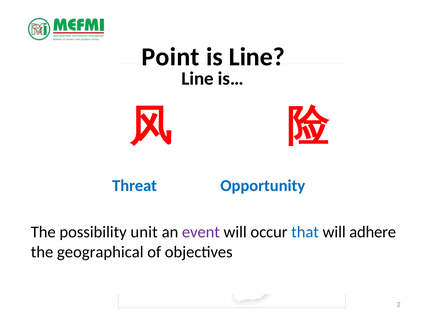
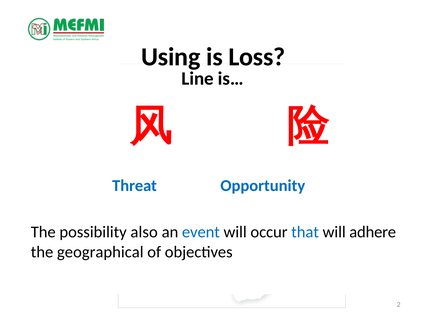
Point: Point -> Using
is Line: Line -> Loss
unit: unit -> also
event colour: purple -> blue
